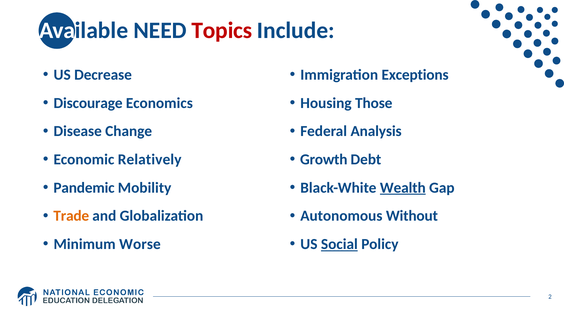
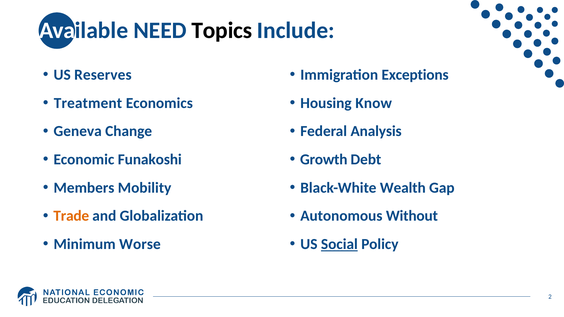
Topics colour: red -> black
Decrease: Decrease -> Reserves
Discourage: Discourage -> Treatment
Those: Those -> Know
Disease: Disease -> Geneva
Relatively: Relatively -> Funakoshi
Pandemic: Pandemic -> Members
Wealth underline: present -> none
